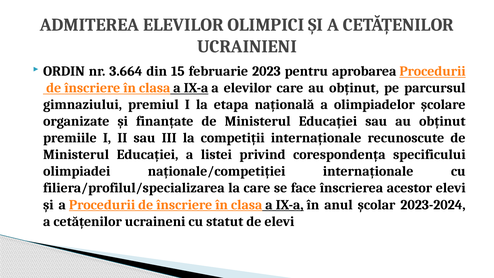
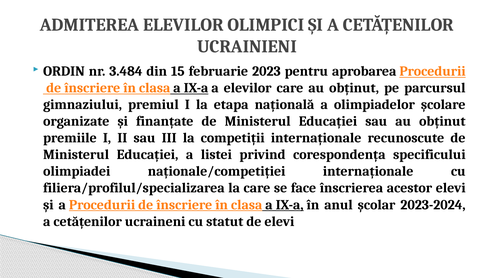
3.664: 3.664 -> 3.484
